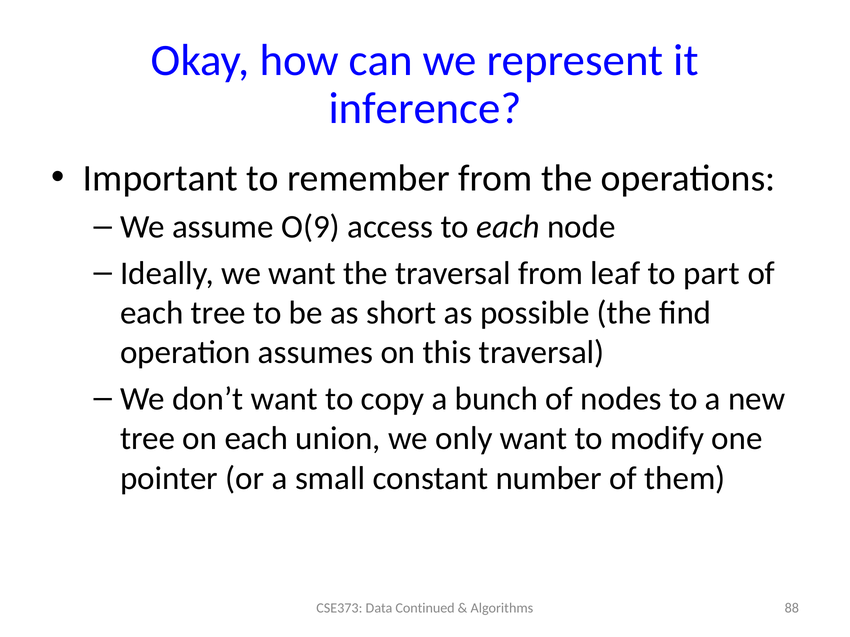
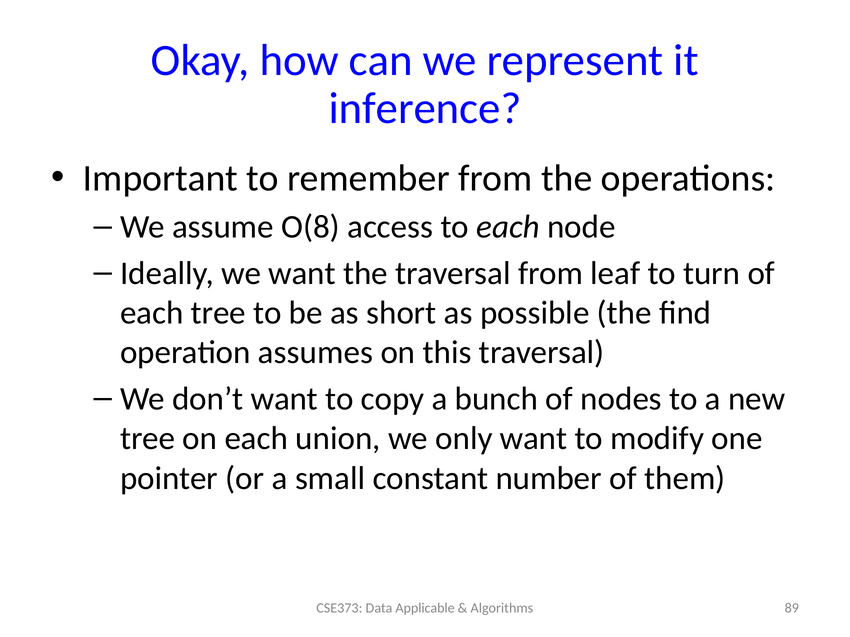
O(9: O(9 -> O(8
part: part -> turn
Continued: Continued -> Applicable
88: 88 -> 89
